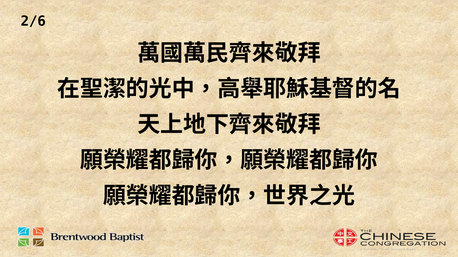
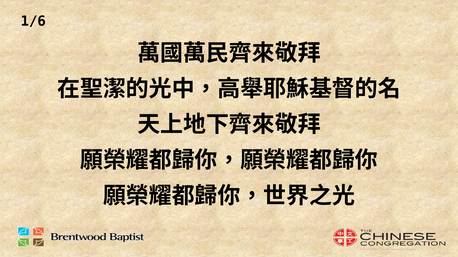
2/6: 2/6 -> 1/6
